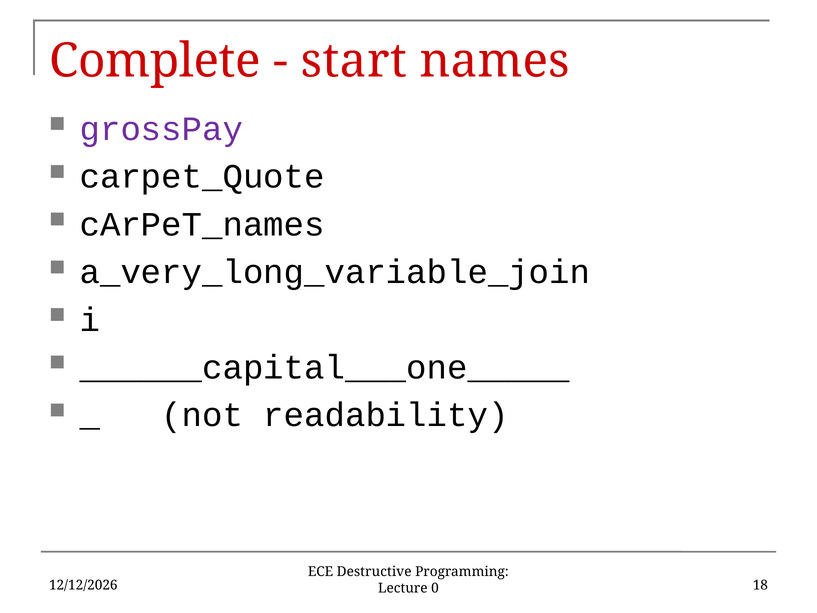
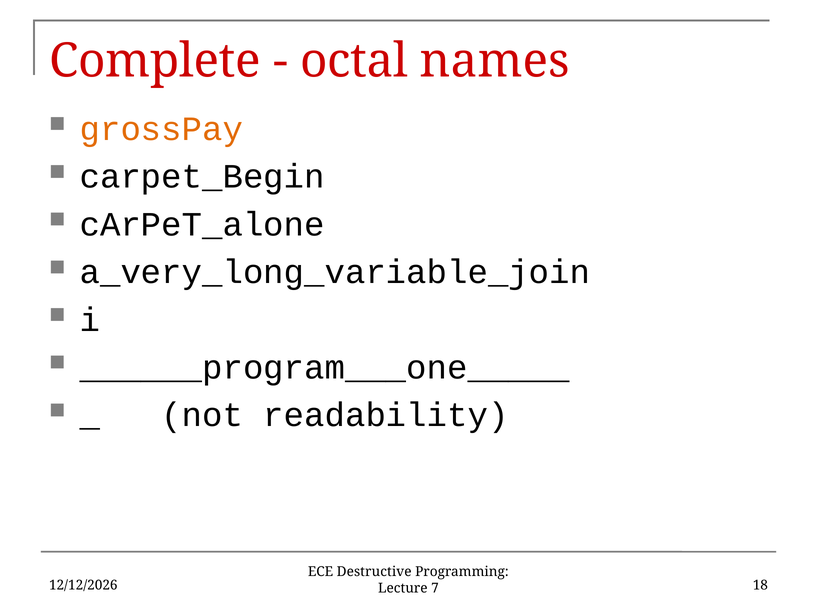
start: start -> octal
grossPay colour: purple -> orange
carpet_Quote: carpet_Quote -> carpet_Begin
cArPeT_names: cArPeT_names -> cArPeT_alone
______capital___one_____: ______capital___one_____ -> ______program___one_____
0: 0 -> 7
